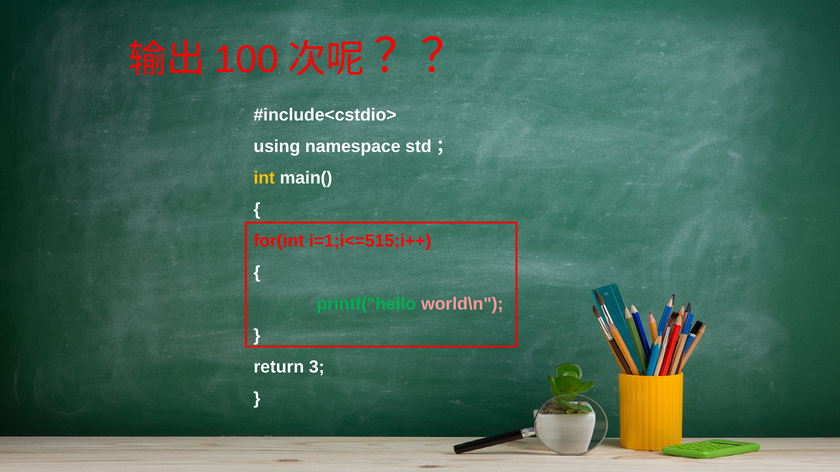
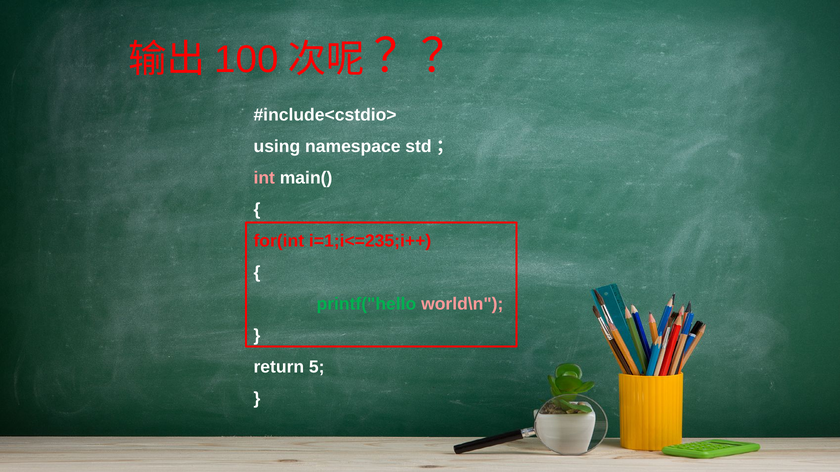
int colour: yellow -> pink
i=1;i<=515;i++: i=1;i<=515;i++ -> i=1;i<=235;i++
3: 3 -> 5
